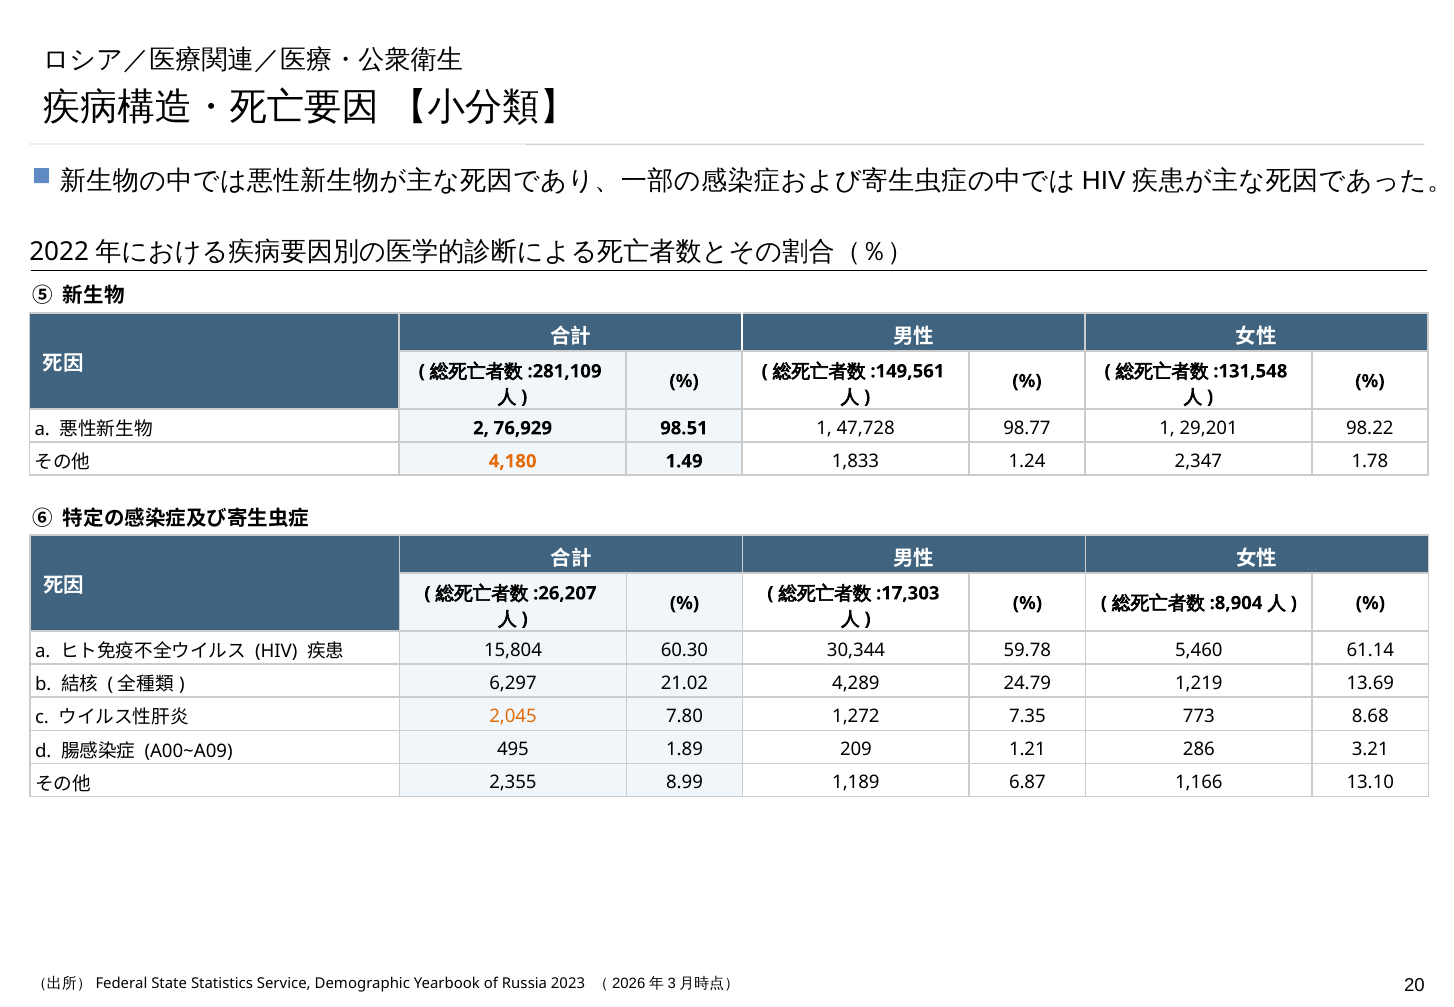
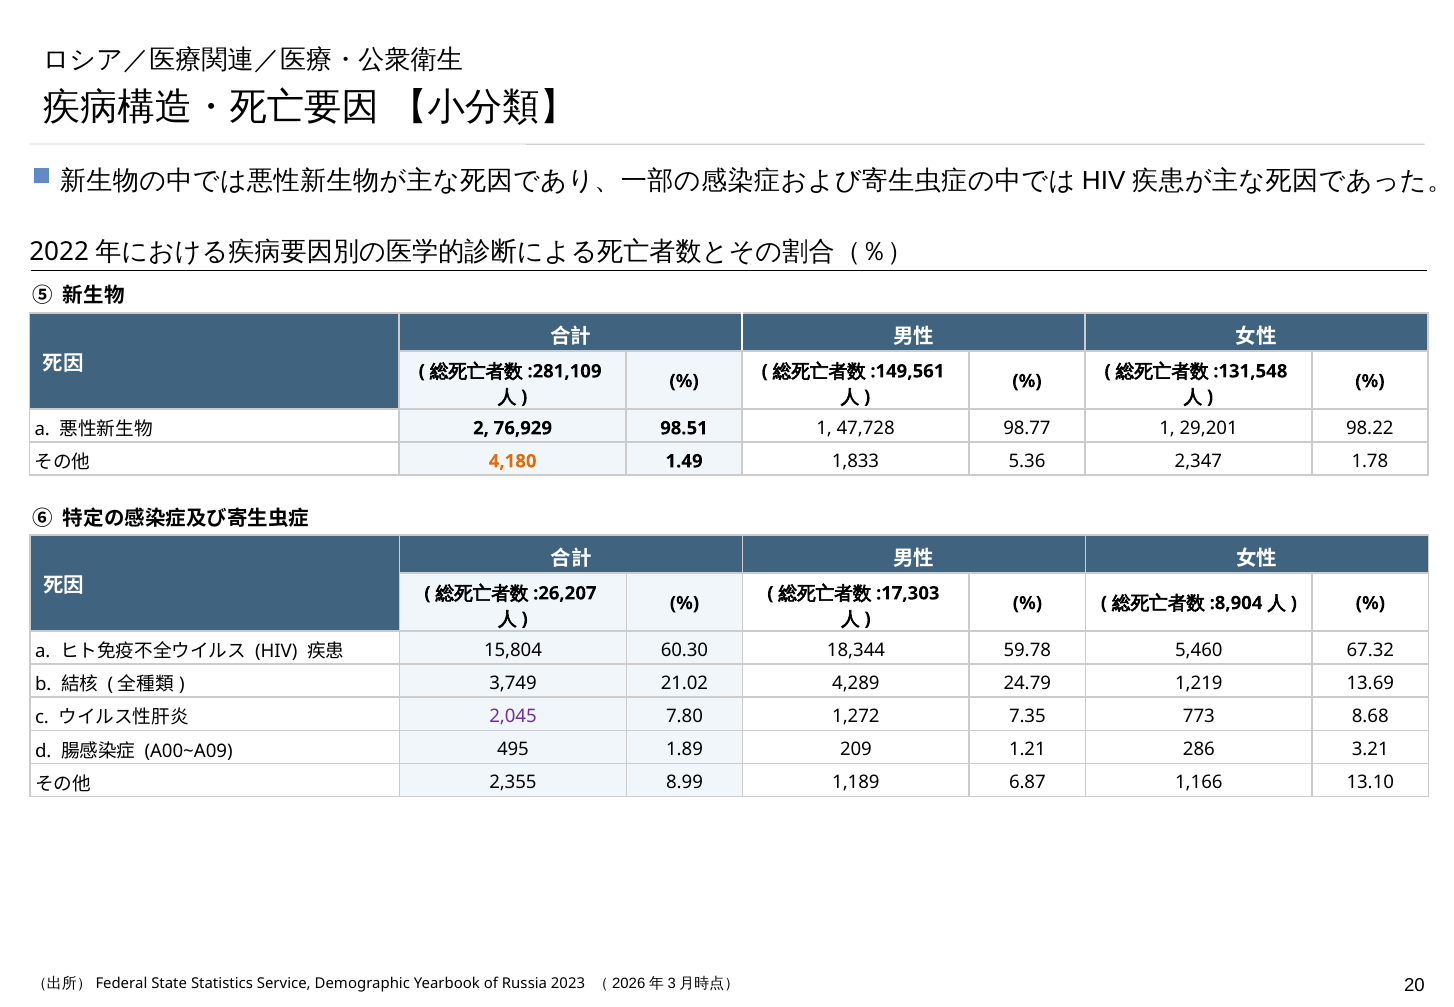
1.24: 1.24 -> 5.36
30,344: 30,344 -> 18,344
61.14: 61.14 -> 67.32
6,297: 6,297 -> 3,749
2,045 colour: orange -> purple
